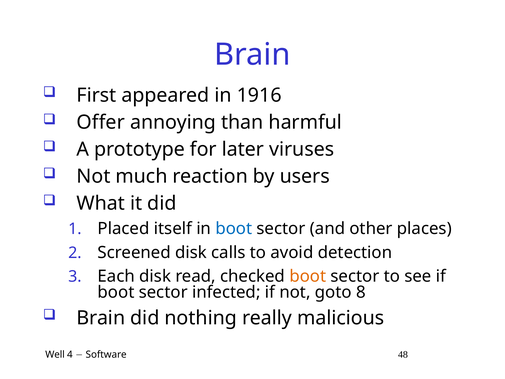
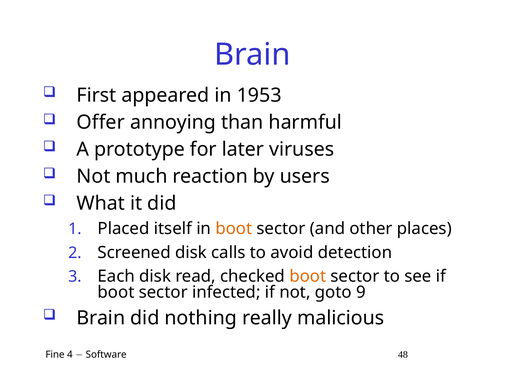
1916: 1916 -> 1953
boot at (234, 229) colour: blue -> orange
8: 8 -> 9
Well: Well -> Fine
